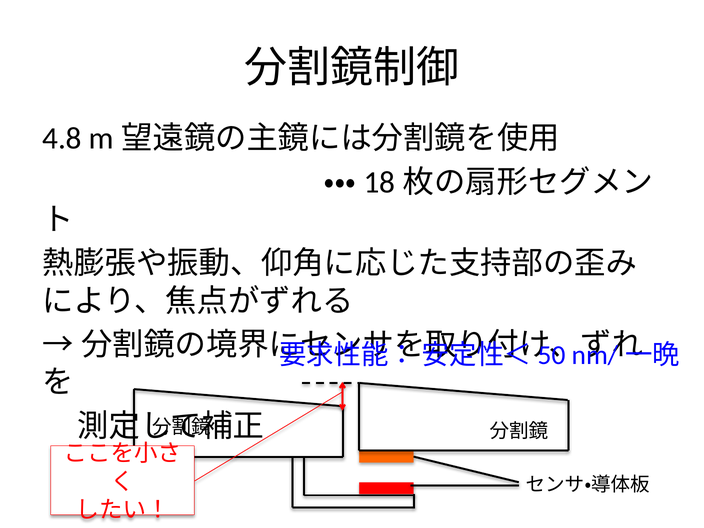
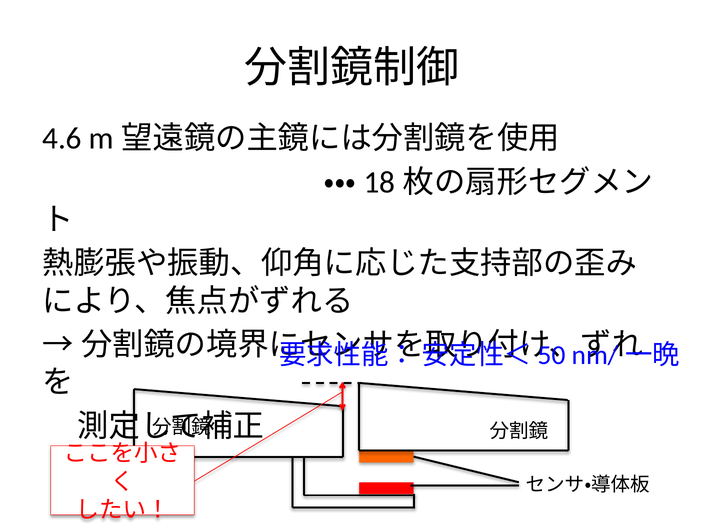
4.8: 4.8 -> 4.6
